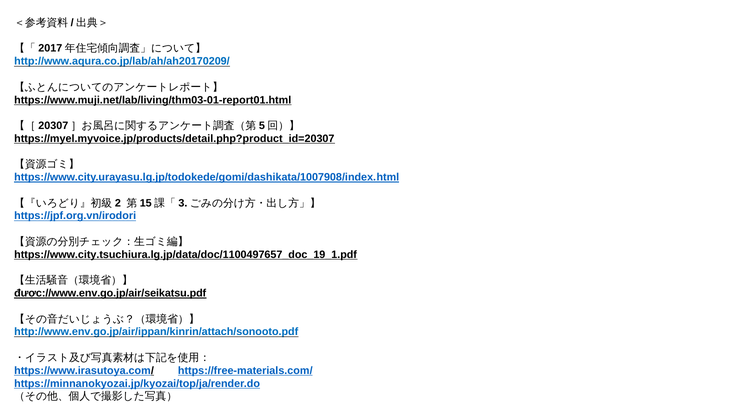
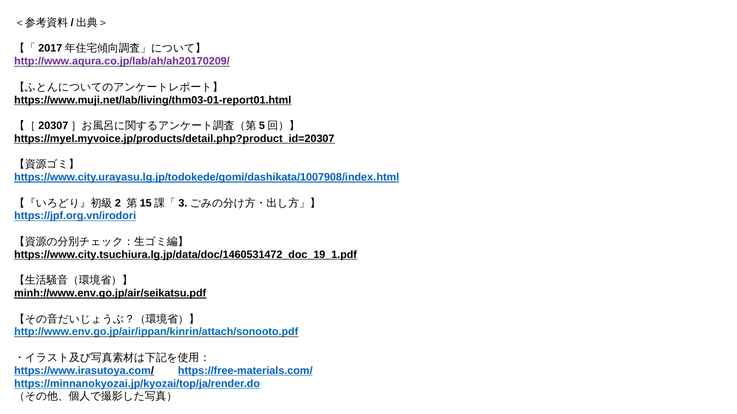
http://www.aqura.co.jp/lab/ah/ah20170209/ colour: blue -> purple
https://www.city.tsuchiura.lg.jp/data/doc/1100497657_doc_19_1.pdf: https://www.city.tsuchiura.lg.jp/data/doc/1100497657_doc_19_1.pdf -> https://www.city.tsuchiura.lg.jp/data/doc/1460531472_doc_19_1.pdf
được://www.env.go.jp/air/seikatsu.pdf: được://www.env.go.jp/air/seikatsu.pdf -> minh://www.env.go.jp/air/seikatsu.pdf
